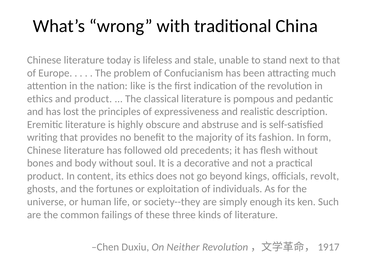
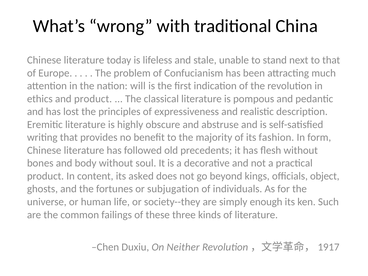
like: like -> will
its ethics: ethics -> asked
revolt: revolt -> object
exploitation: exploitation -> subjugation
